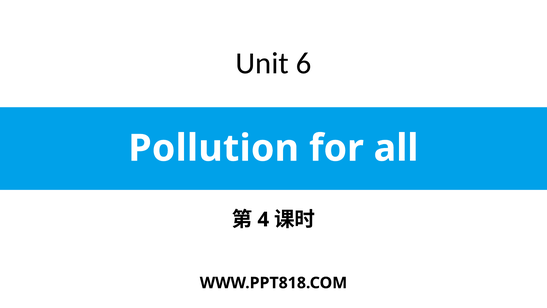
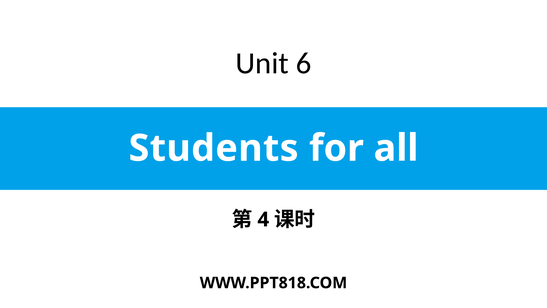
Pollution: Pollution -> Students
